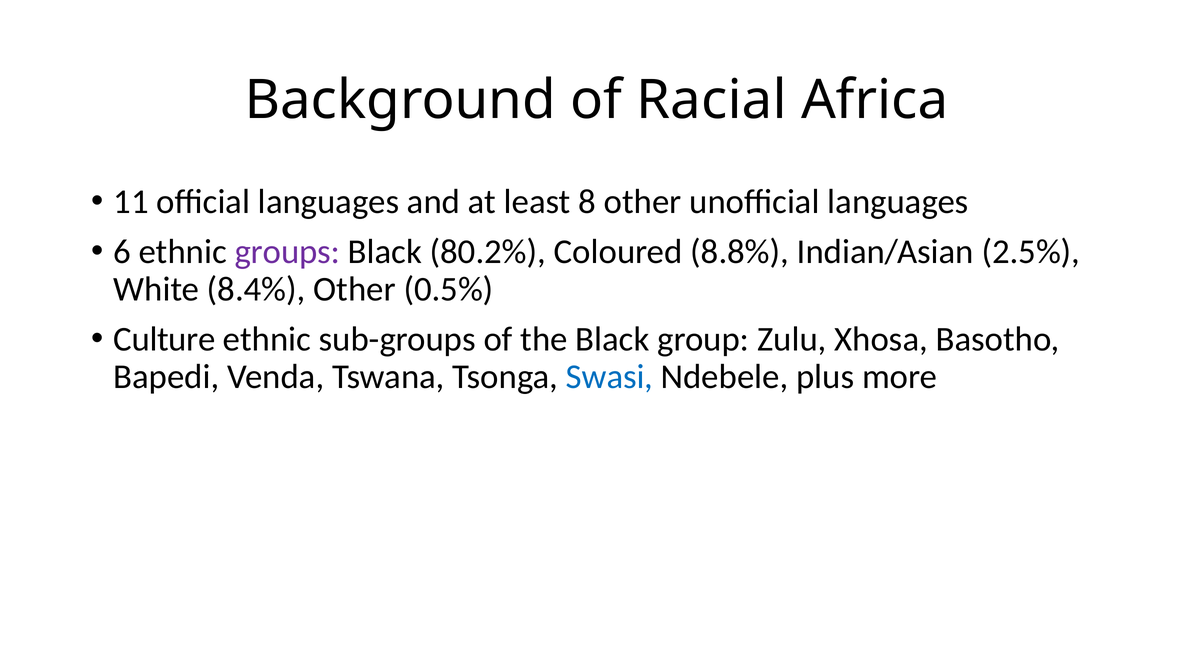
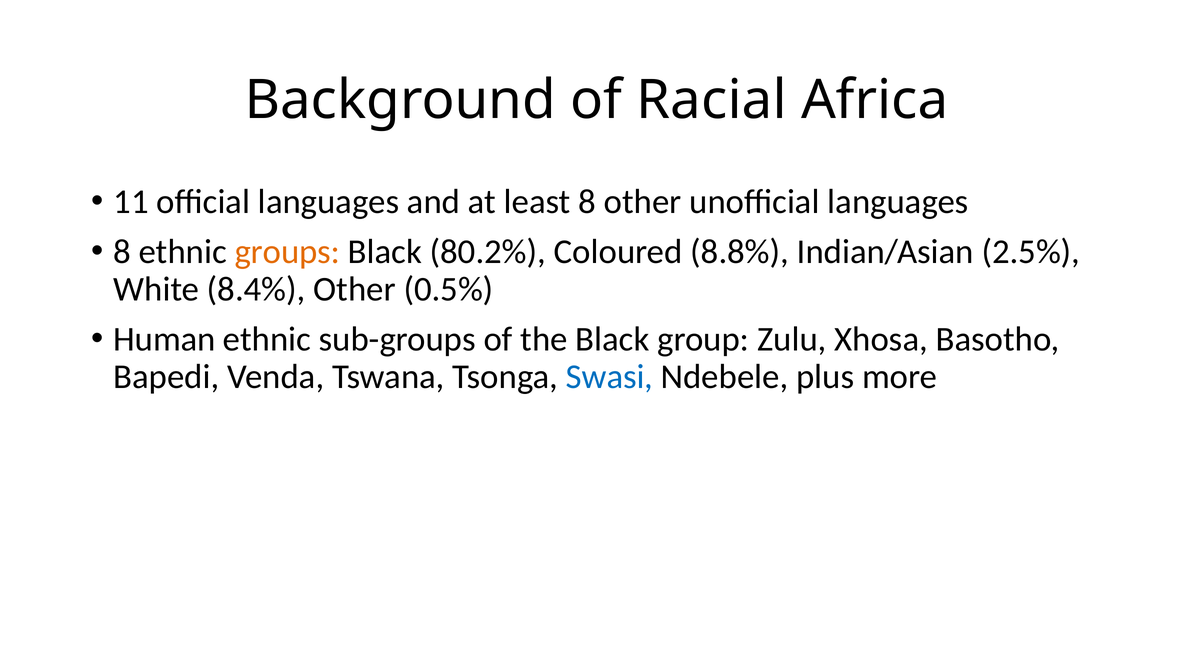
6 at (122, 252): 6 -> 8
groups colour: purple -> orange
Culture: Culture -> Human
